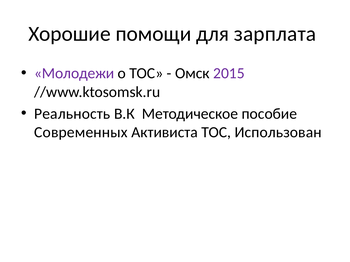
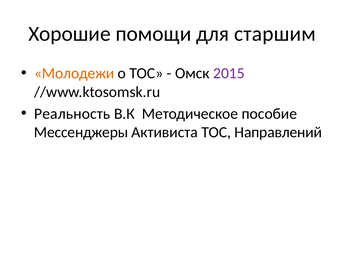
зарплата: зарплата -> старшим
Молодежи colour: purple -> orange
Современных: Современных -> Мессенджеры
Использован: Использован -> Направлений
